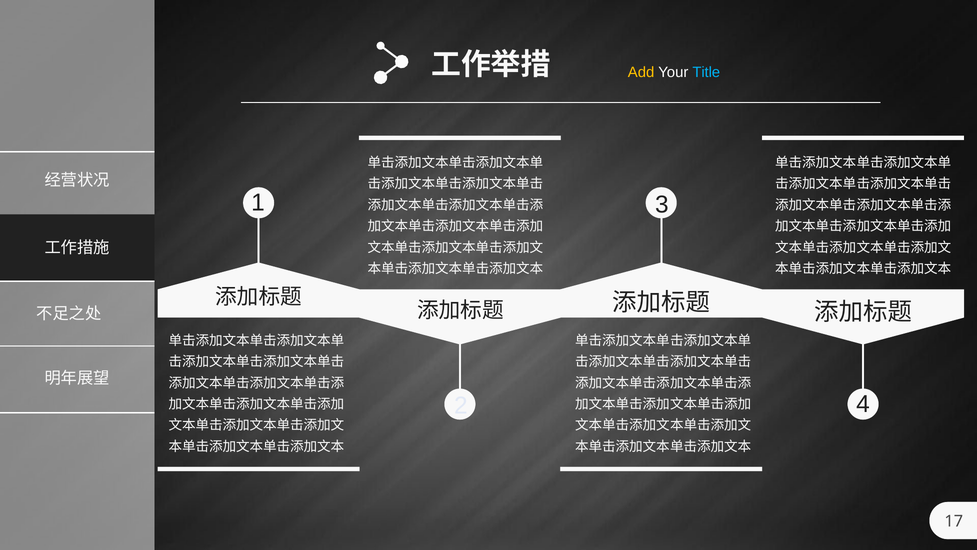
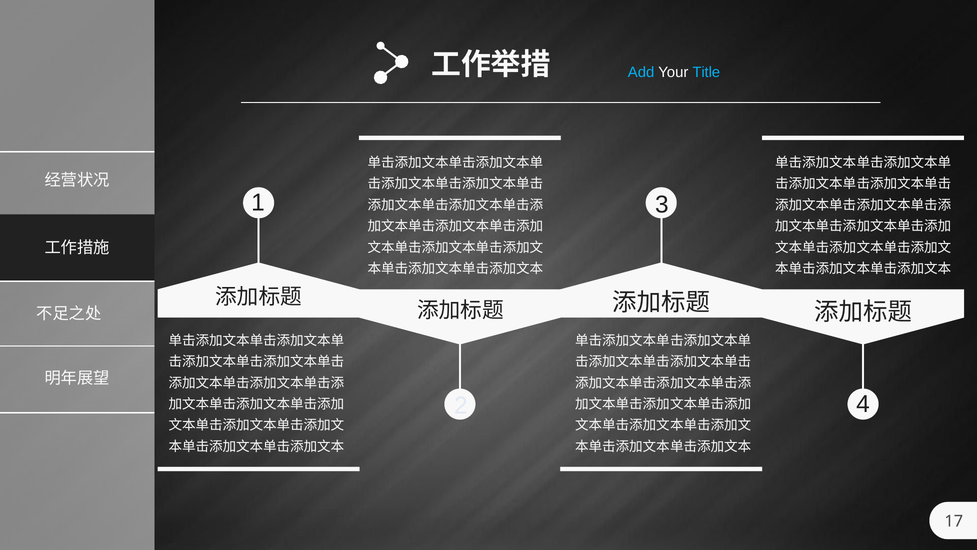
Add colour: yellow -> light blue
